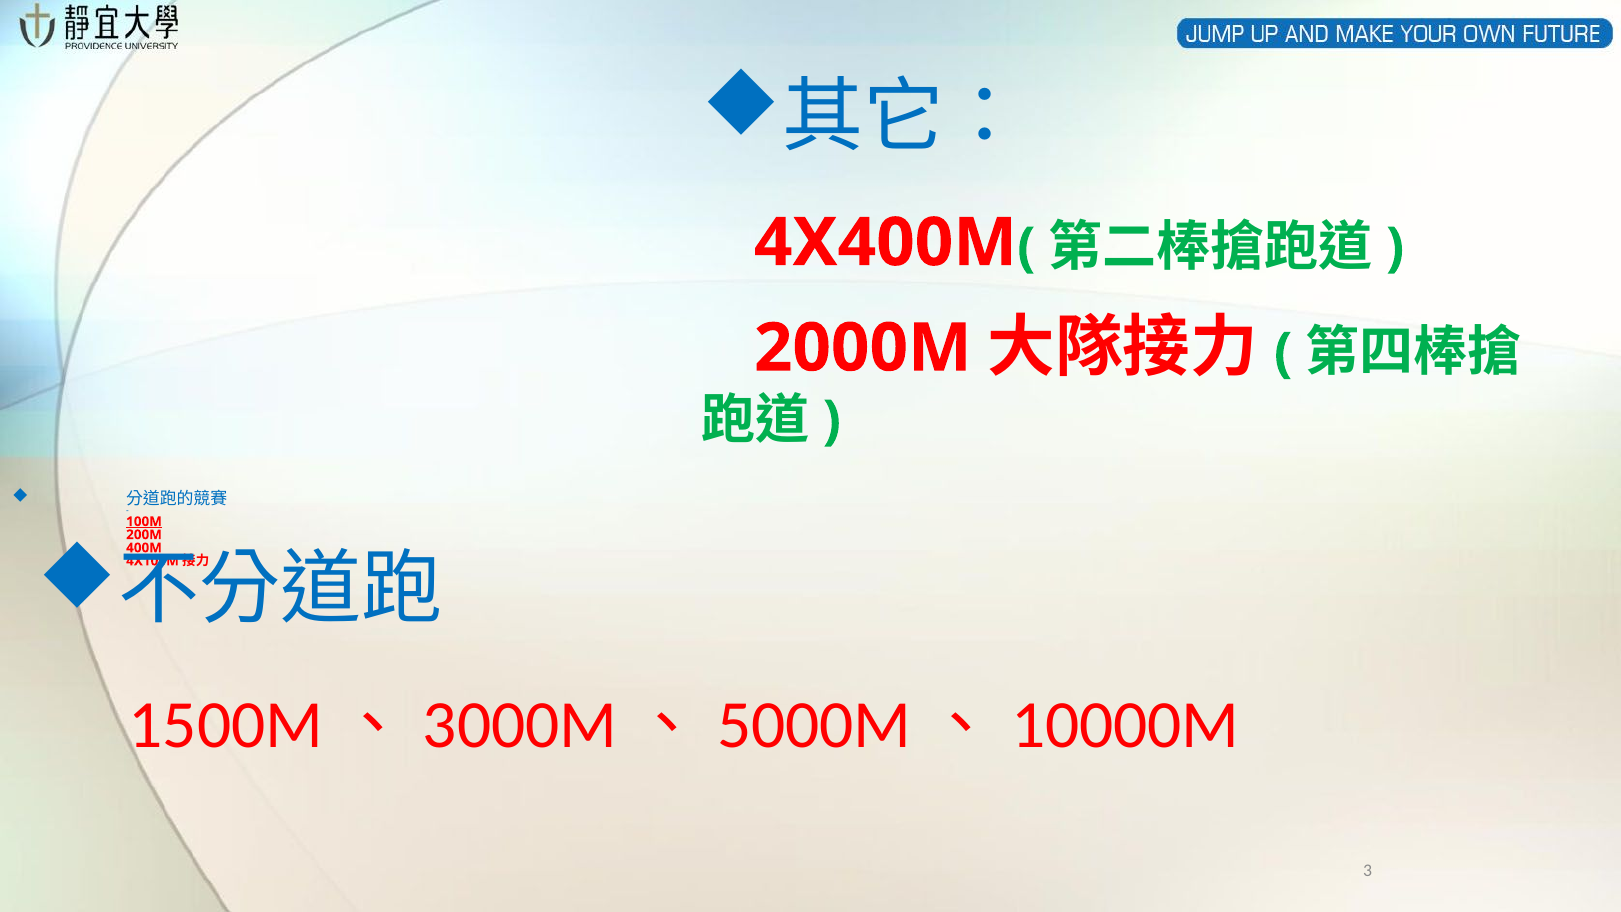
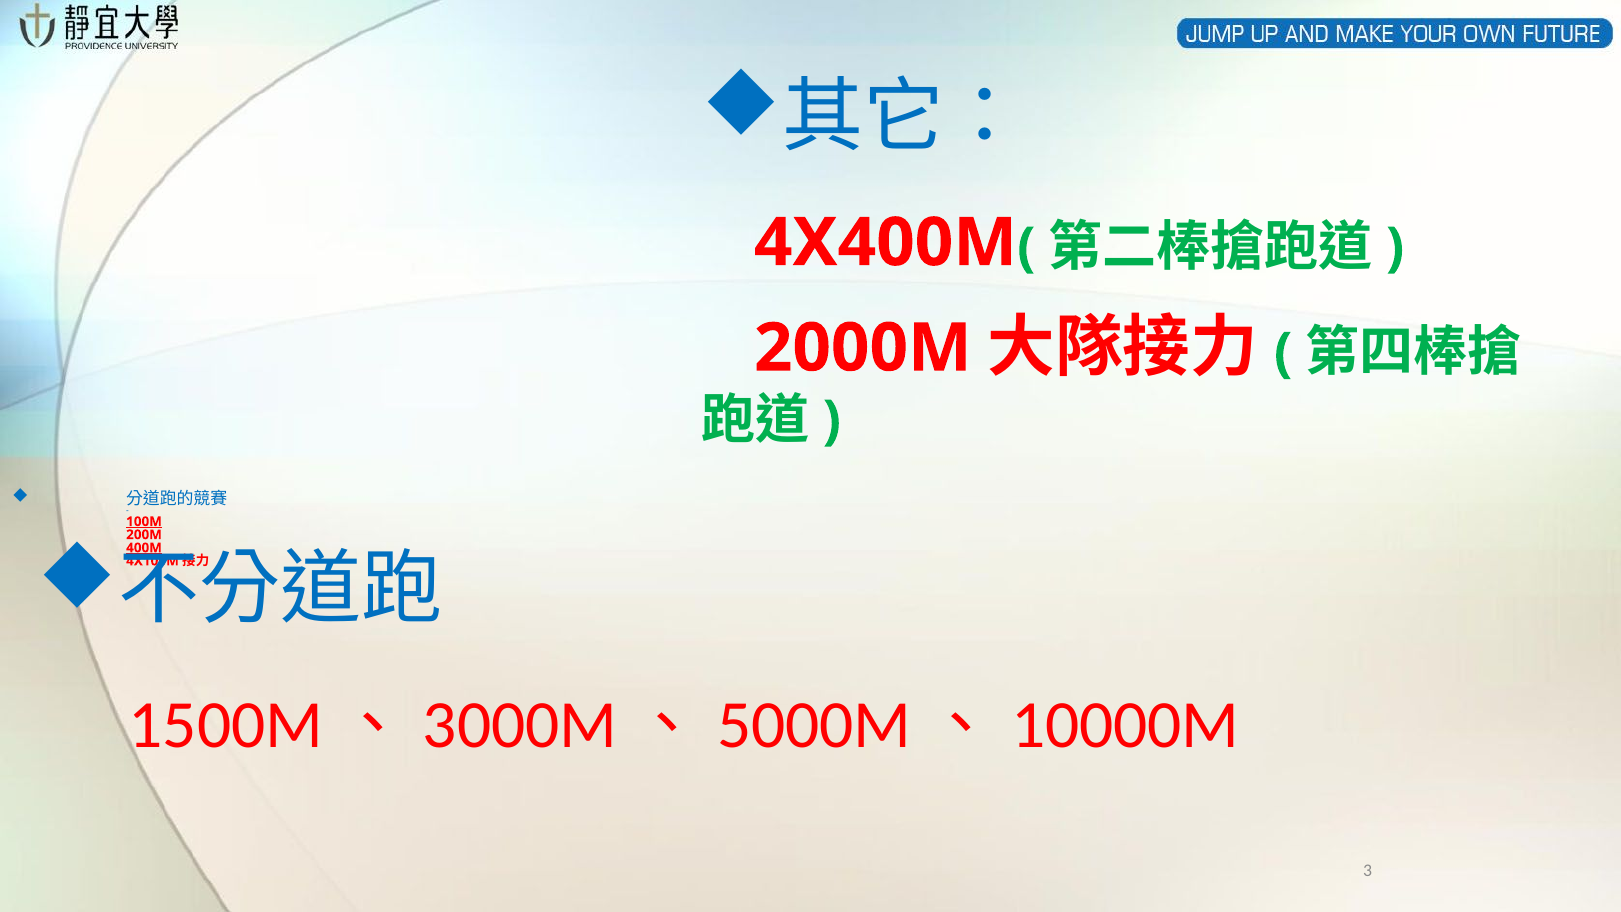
400M underline: none -> present
